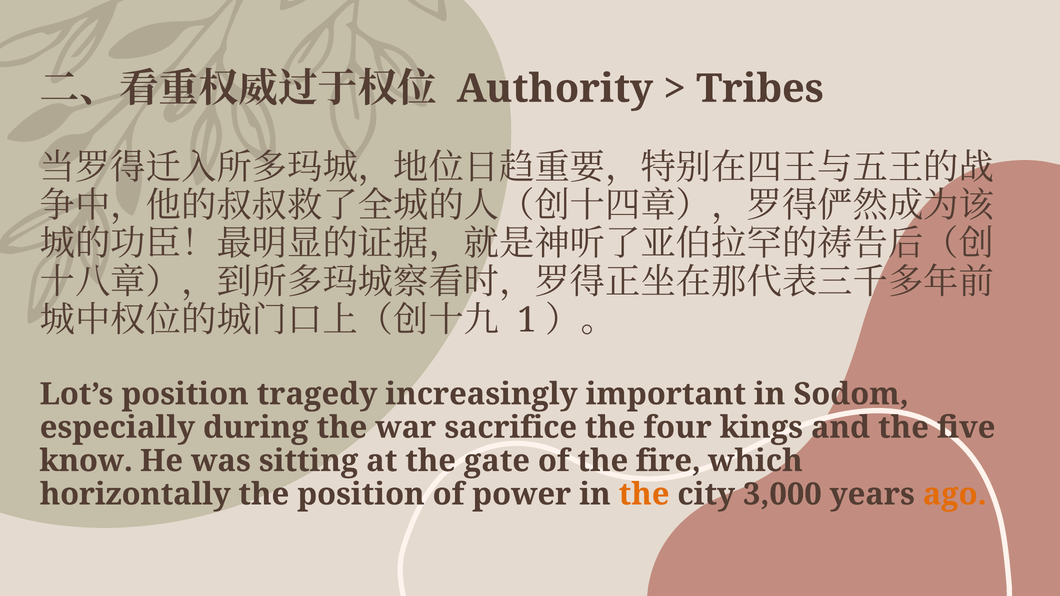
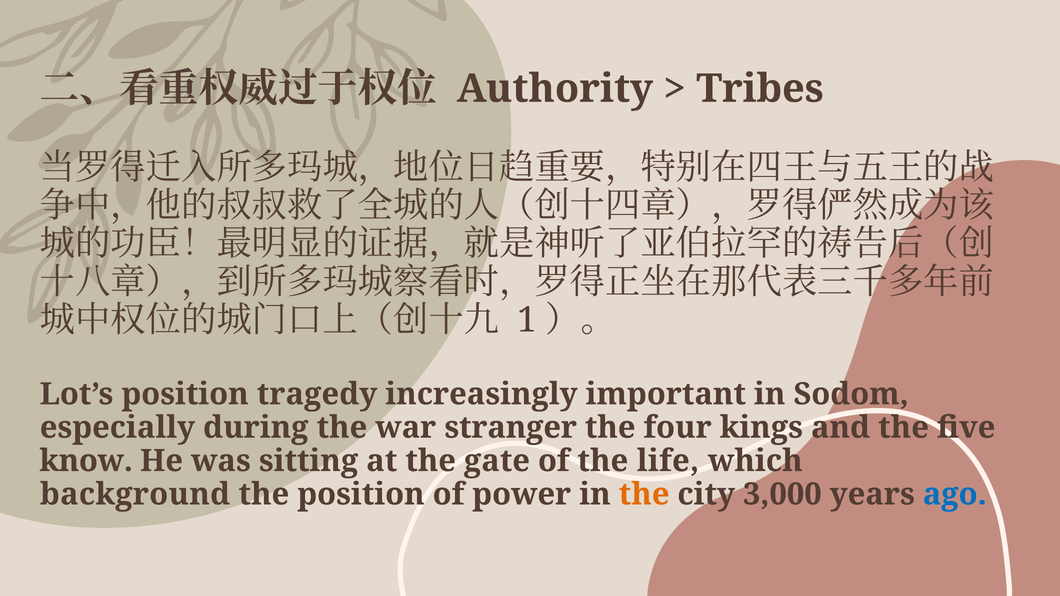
sacrifice: sacrifice -> stranger
fire: fire -> life
horizontally: horizontally -> background
ago colour: orange -> blue
